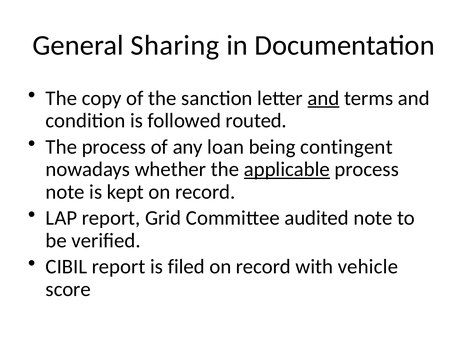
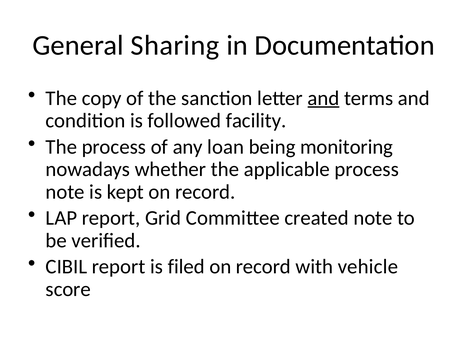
routed: routed -> facility
contingent: contingent -> monitoring
applicable underline: present -> none
audited: audited -> created
